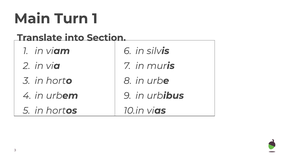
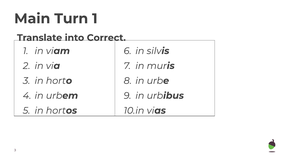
Section: Section -> Correct
